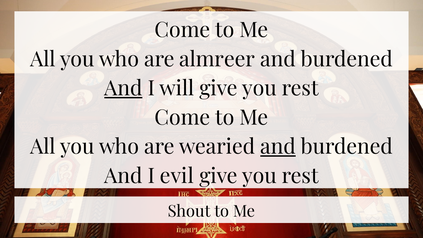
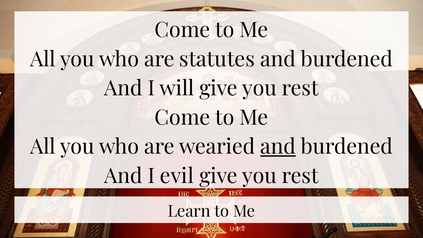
almreer: almreer -> statutes
And at (123, 89) underline: present -> none
Shout: Shout -> Learn
